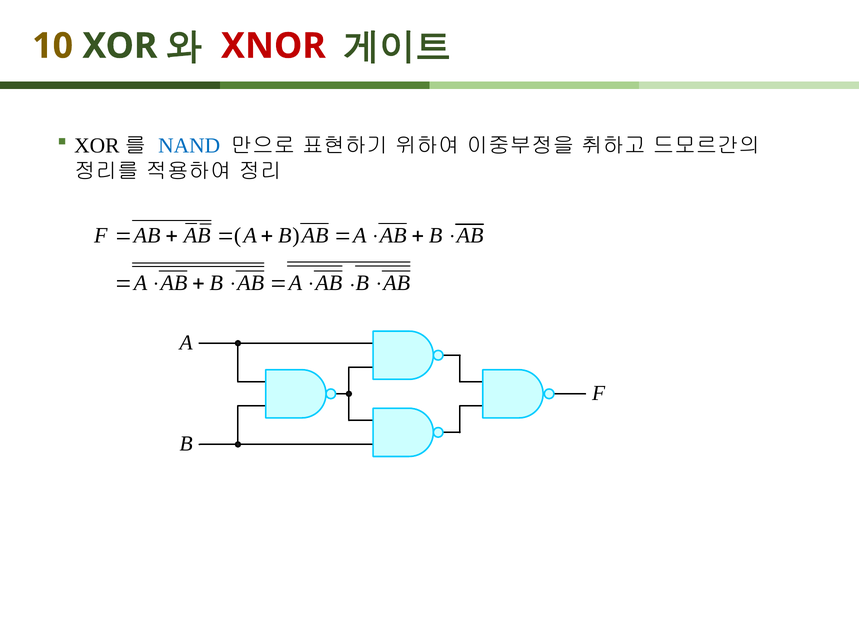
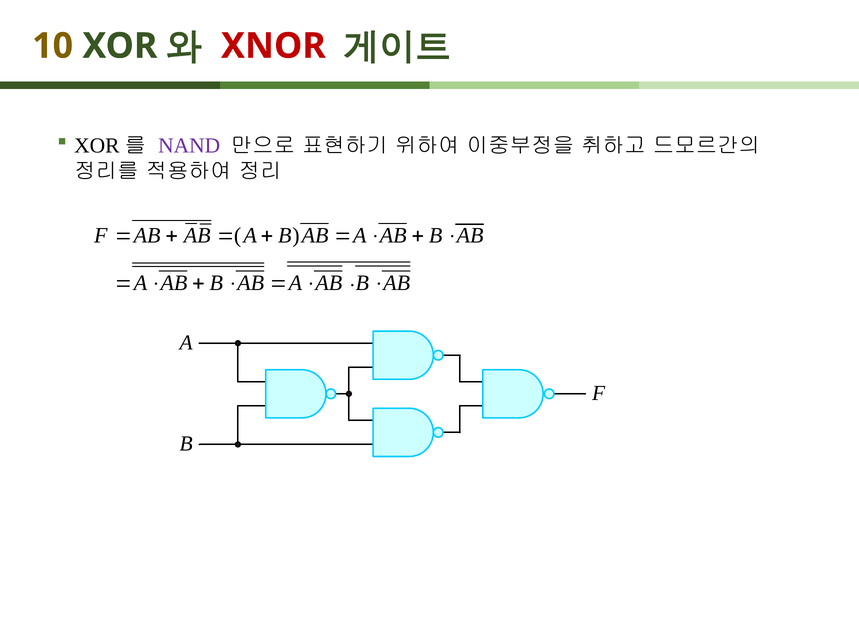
NAND colour: blue -> purple
